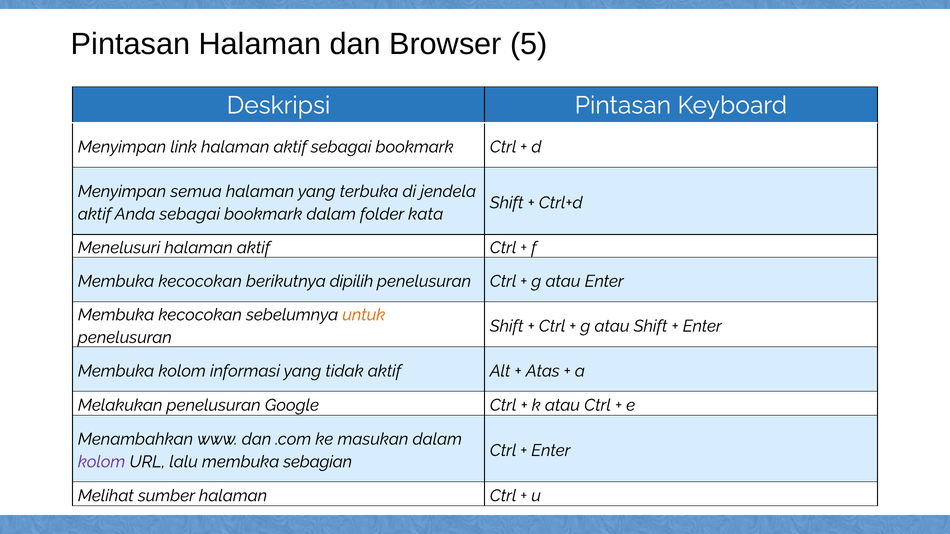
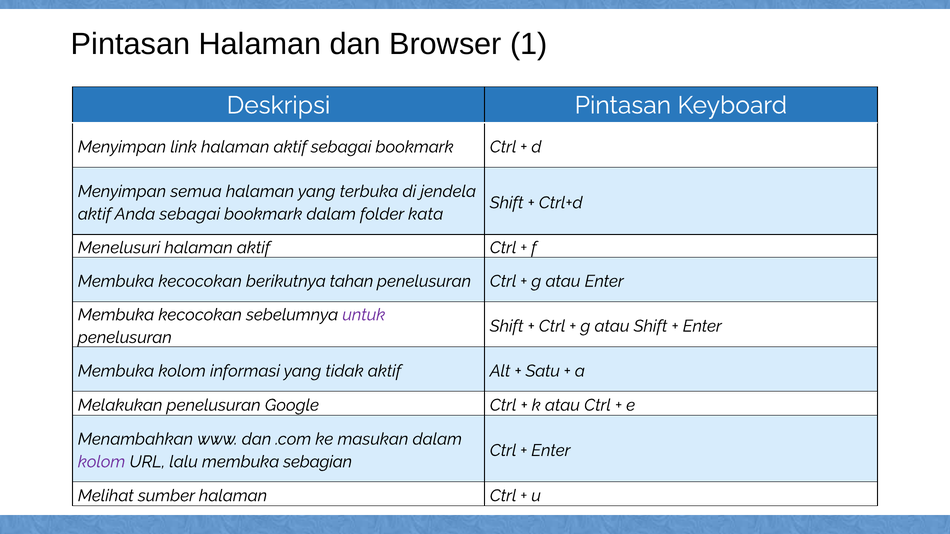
5: 5 -> 1
dipilih: dipilih -> tahan
untuk colour: orange -> purple
Atas: Atas -> Satu
